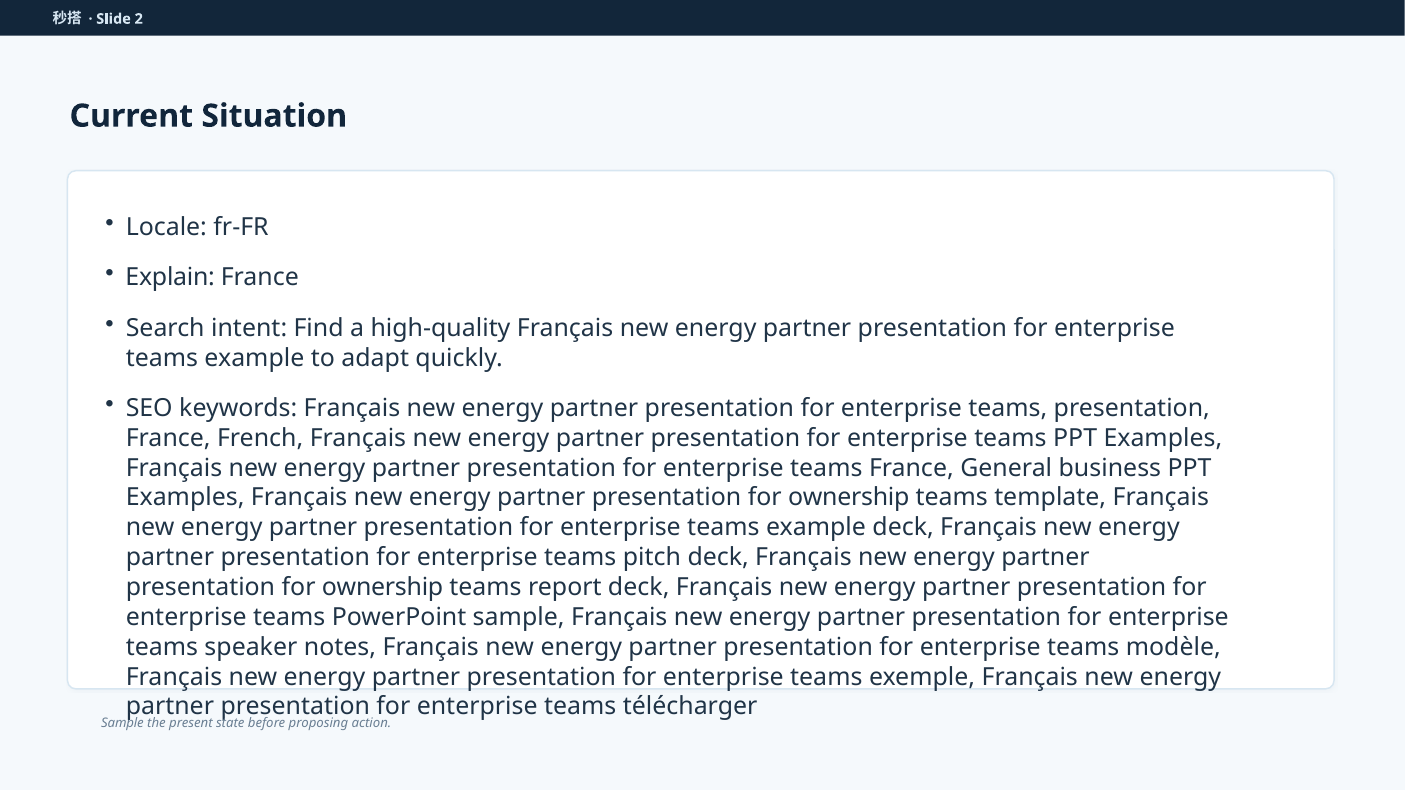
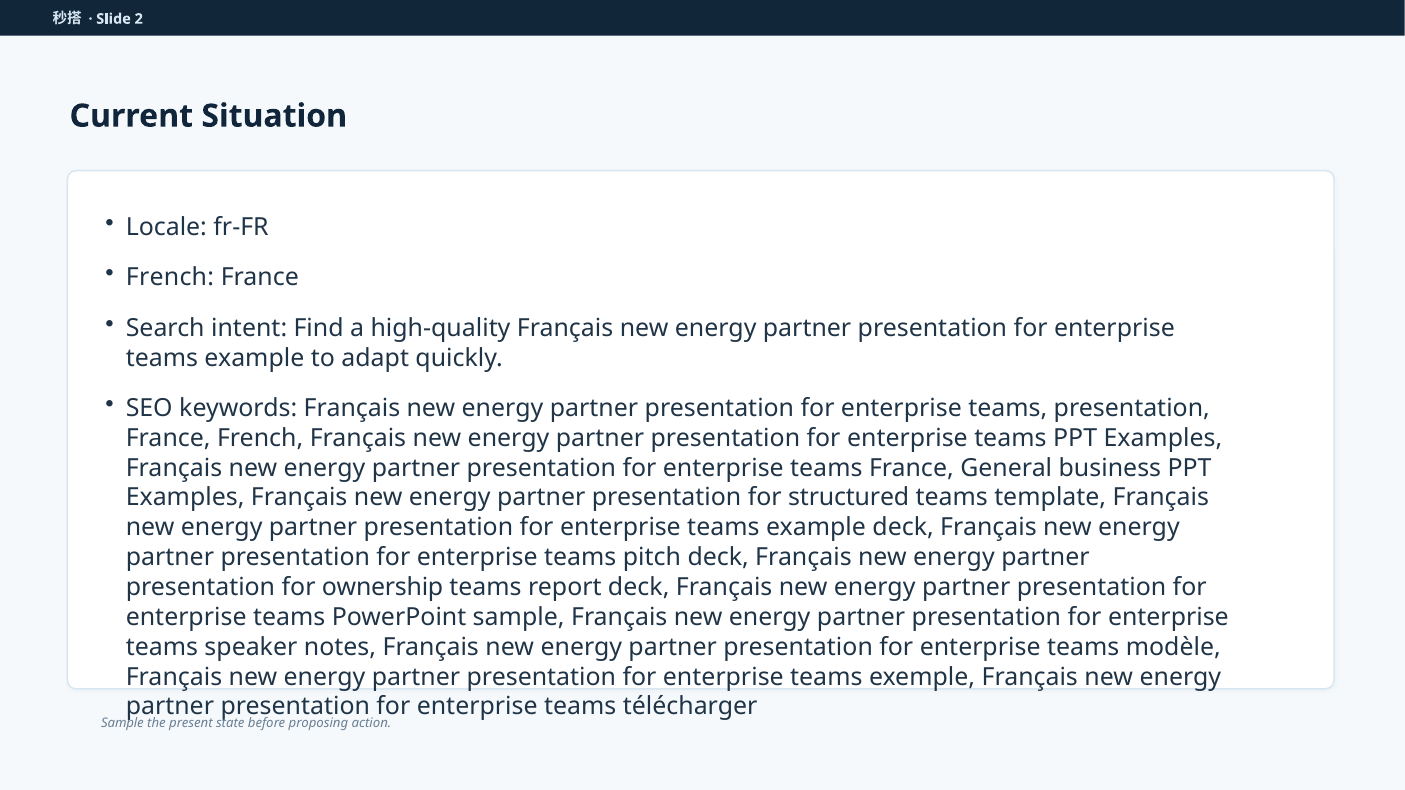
Explain at (170, 278): Explain -> French
ownership at (849, 498): ownership -> structured
